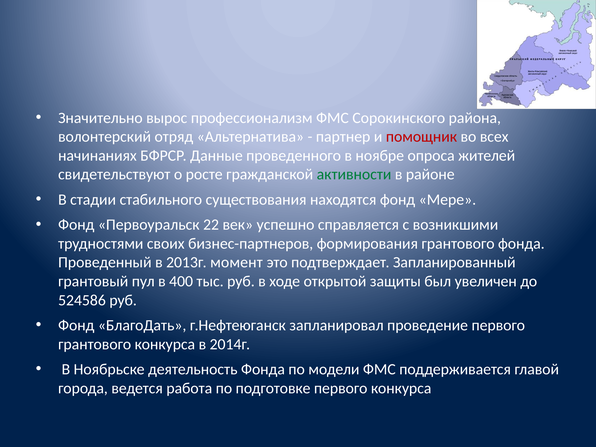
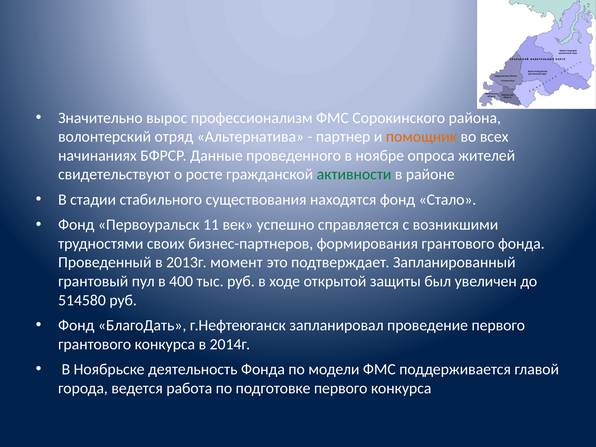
помощник colour: red -> orange
Мере: Мере -> Стало
22: 22 -> 11
524586: 524586 -> 514580
